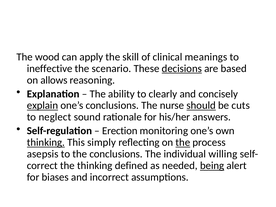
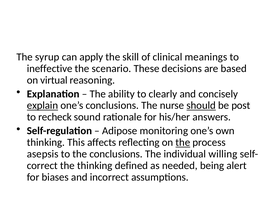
wood: wood -> syrup
decisions underline: present -> none
allows: allows -> virtual
cuts: cuts -> post
neglect: neglect -> recheck
Erection: Erection -> Adipose
thinking at (46, 142) underline: present -> none
simply: simply -> affects
being underline: present -> none
